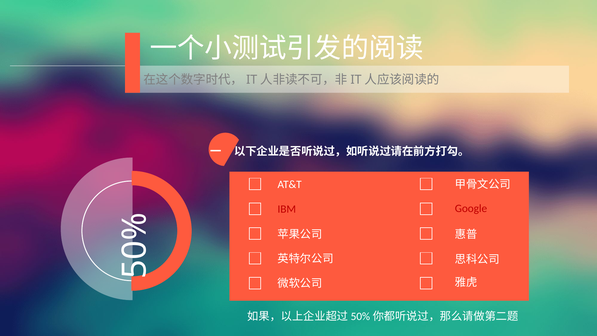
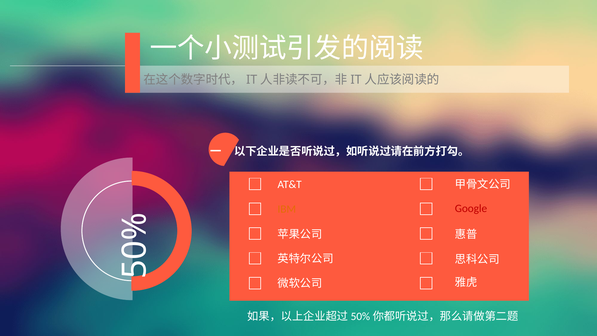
IBM colour: red -> orange
